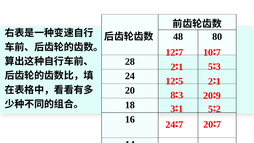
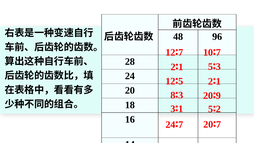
80: 80 -> 96
